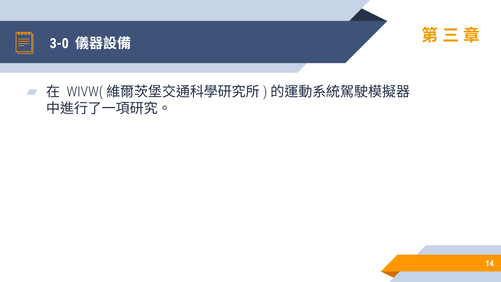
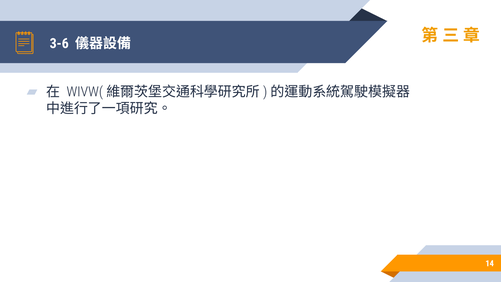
3-0: 3-0 -> 3-6
